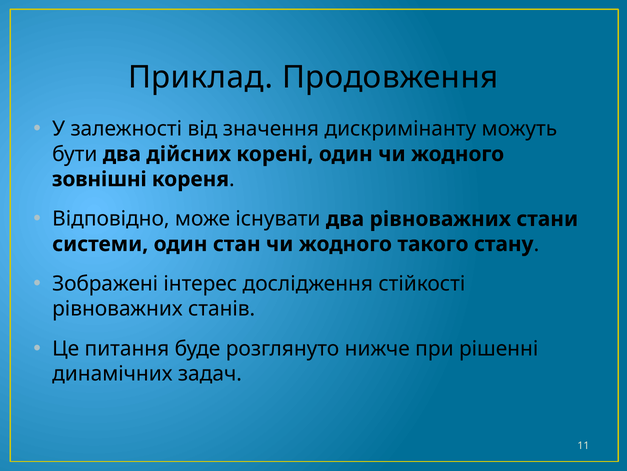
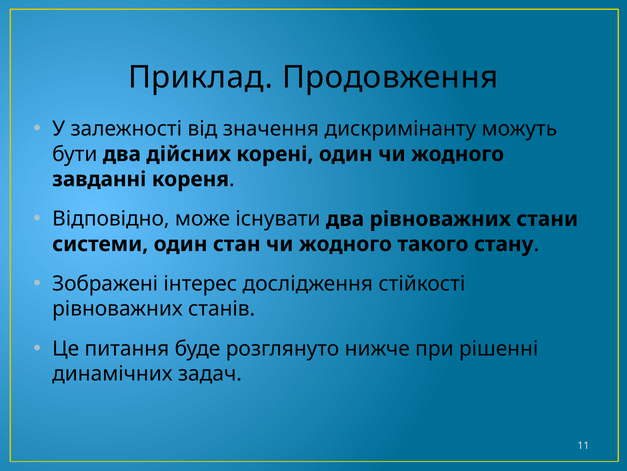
зовнішні: зовнішні -> завданні
